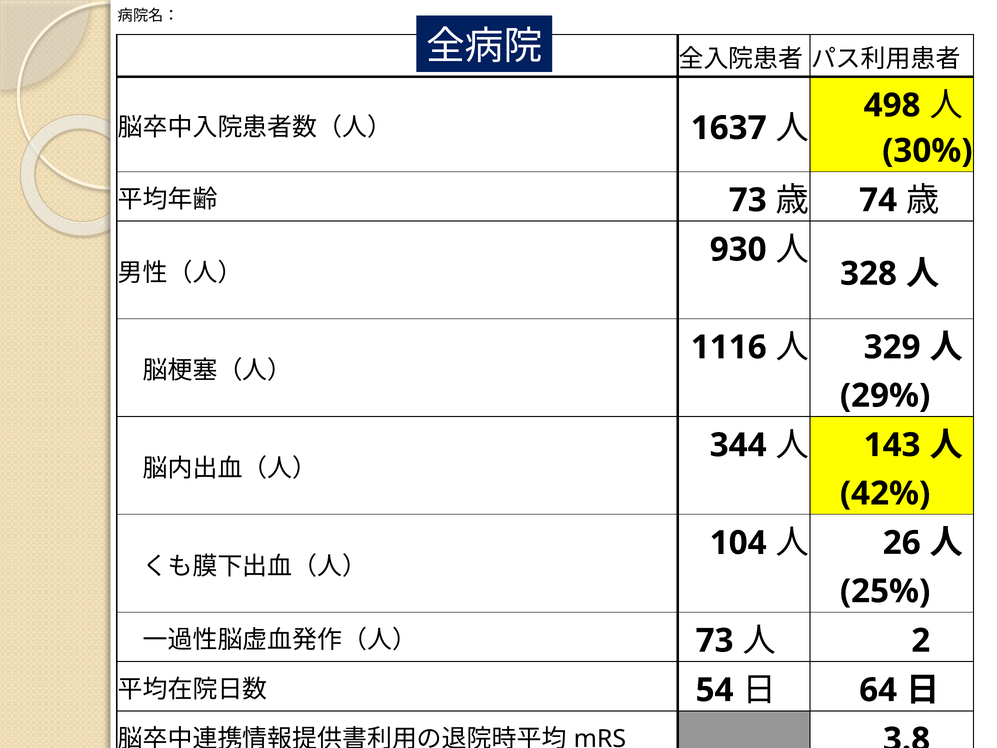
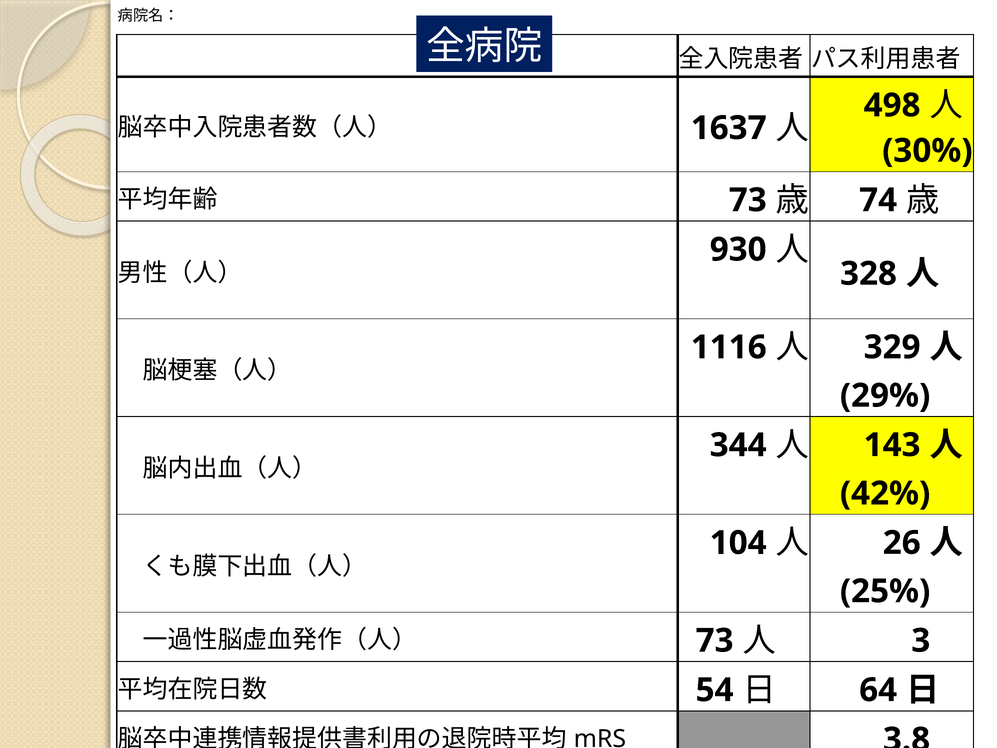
2: 2 -> 3
